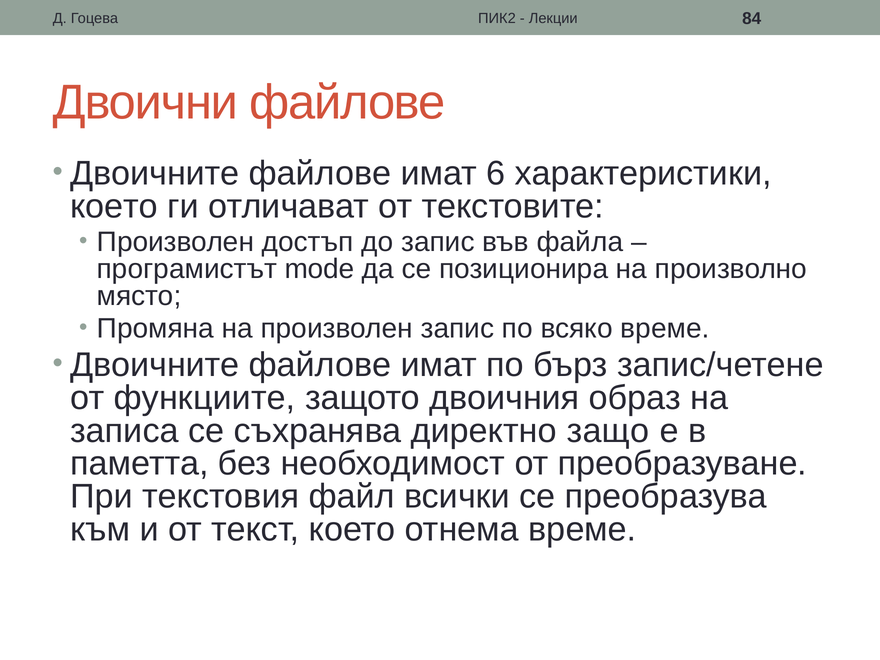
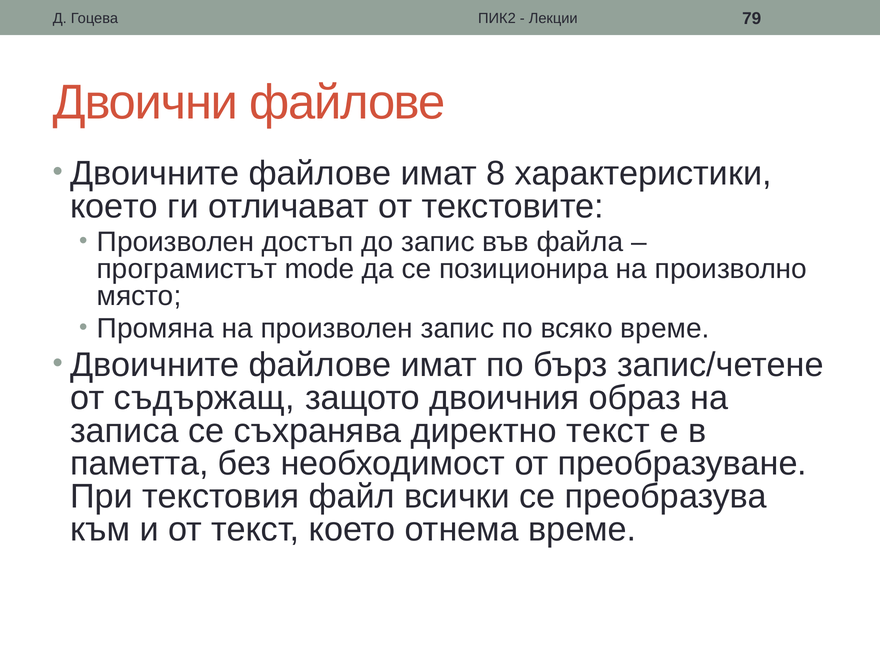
84: 84 -> 79
6: 6 -> 8
функциите: функциите -> съдържащ
директно защо: защо -> текст
